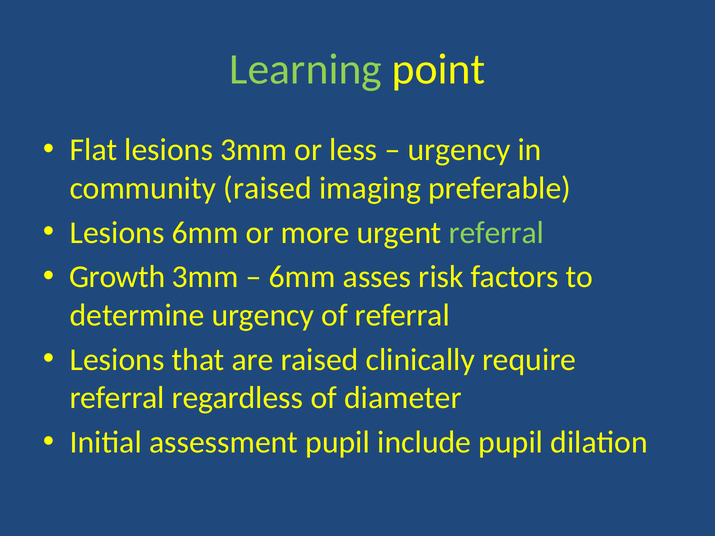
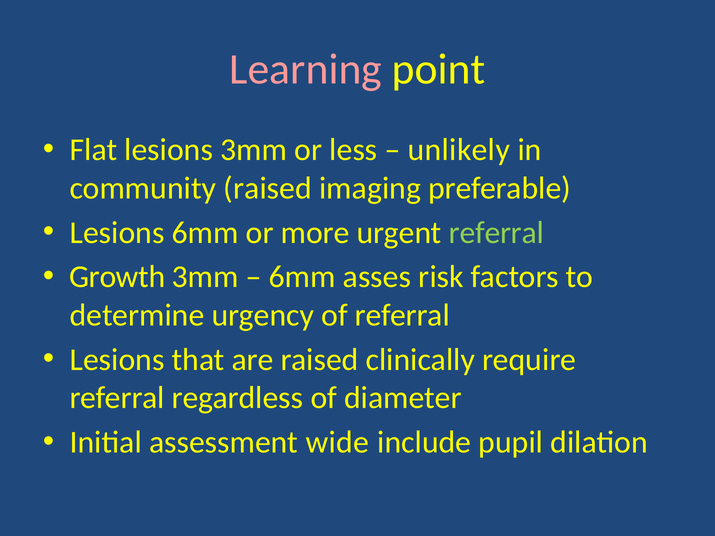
Learning colour: light green -> pink
urgency at (459, 150): urgency -> unlikely
assessment pupil: pupil -> wide
